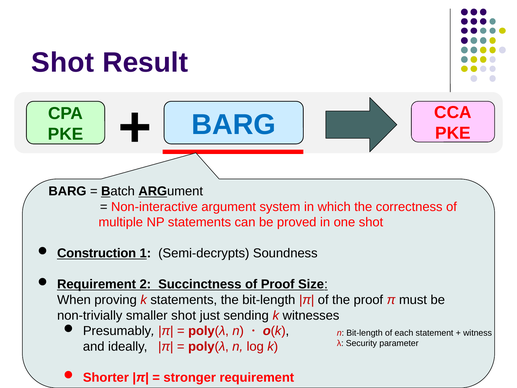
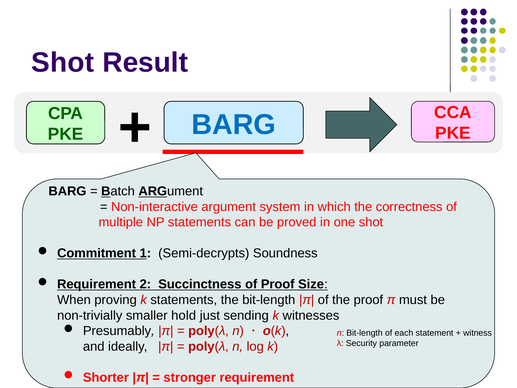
Construction: Construction -> Commitment
smaller shot: shot -> hold
